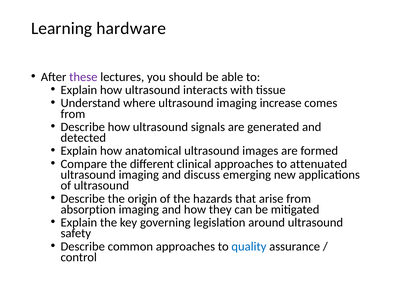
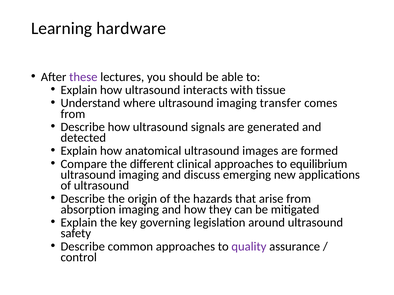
increase: increase -> transfer
attenuated: attenuated -> equilibrium
quality colour: blue -> purple
